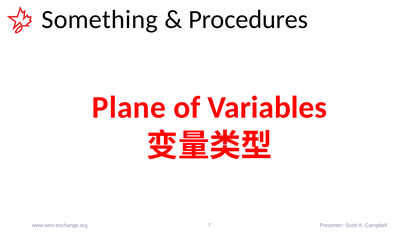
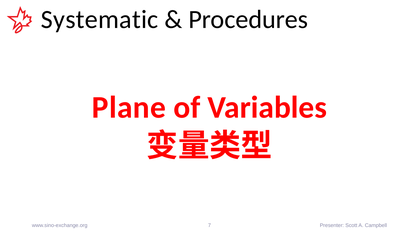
Something: Something -> Systematic
